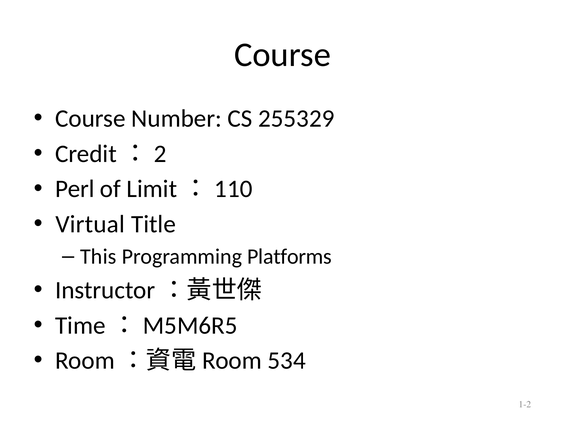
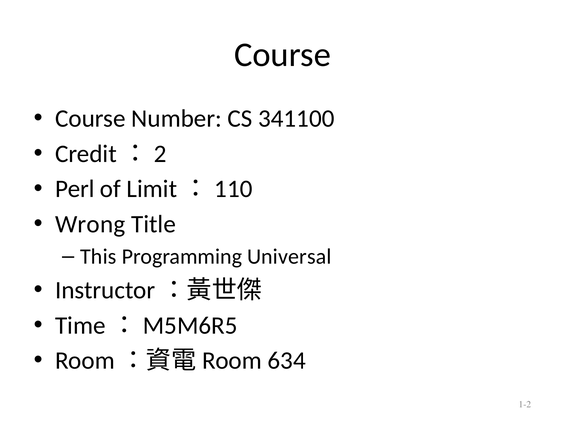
255329: 255329 -> 341100
Virtual: Virtual -> Wrong
Platforms: Platforms -> Universal
534: 534 -> 634
